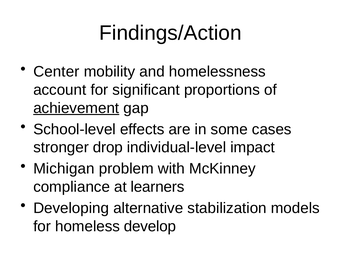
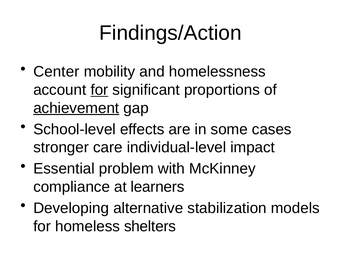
for at (99, 90) underline: none -> present
drop: drop -> care
Michigan: Michigan -> Essential
develop: develop -> shelters
